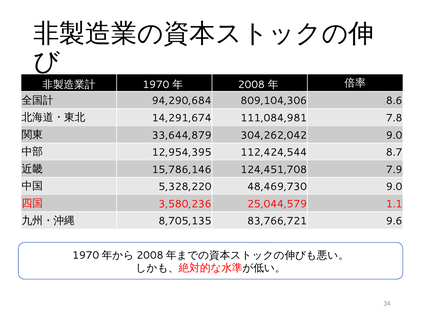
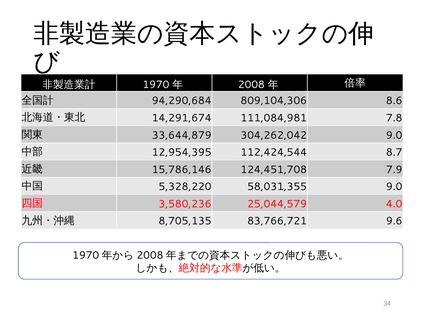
48,469,730: 48,469,730 -> 58,031,355
1.1: 1.1 -> 4.0
